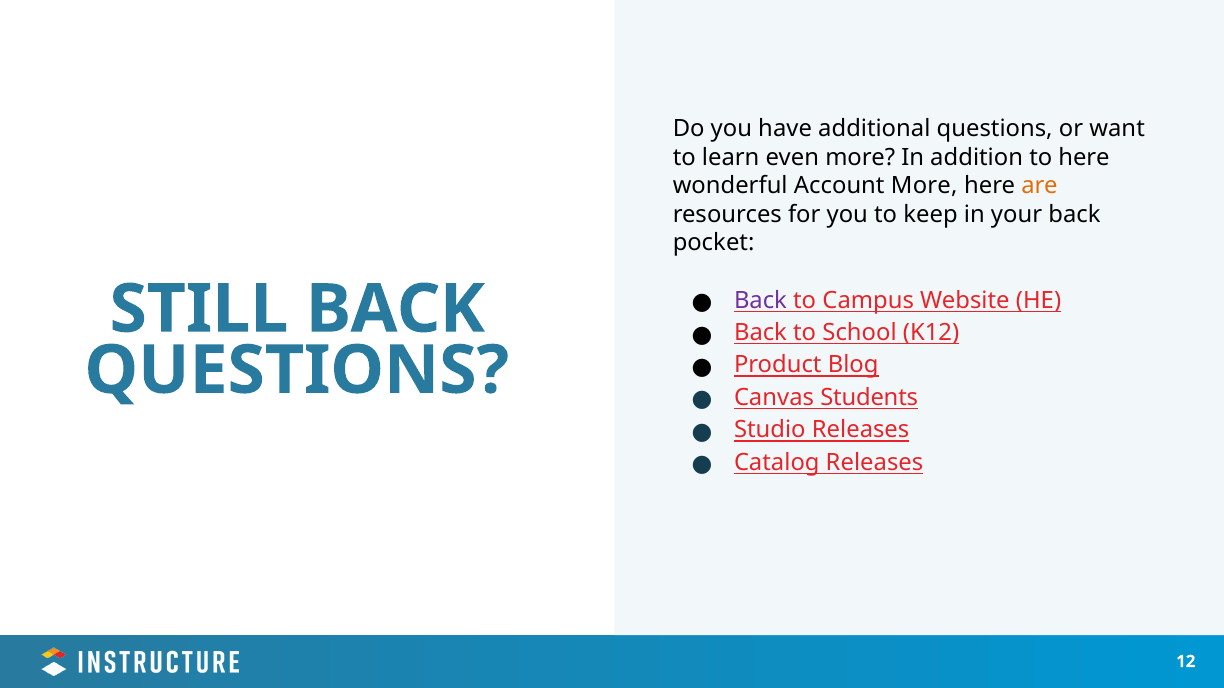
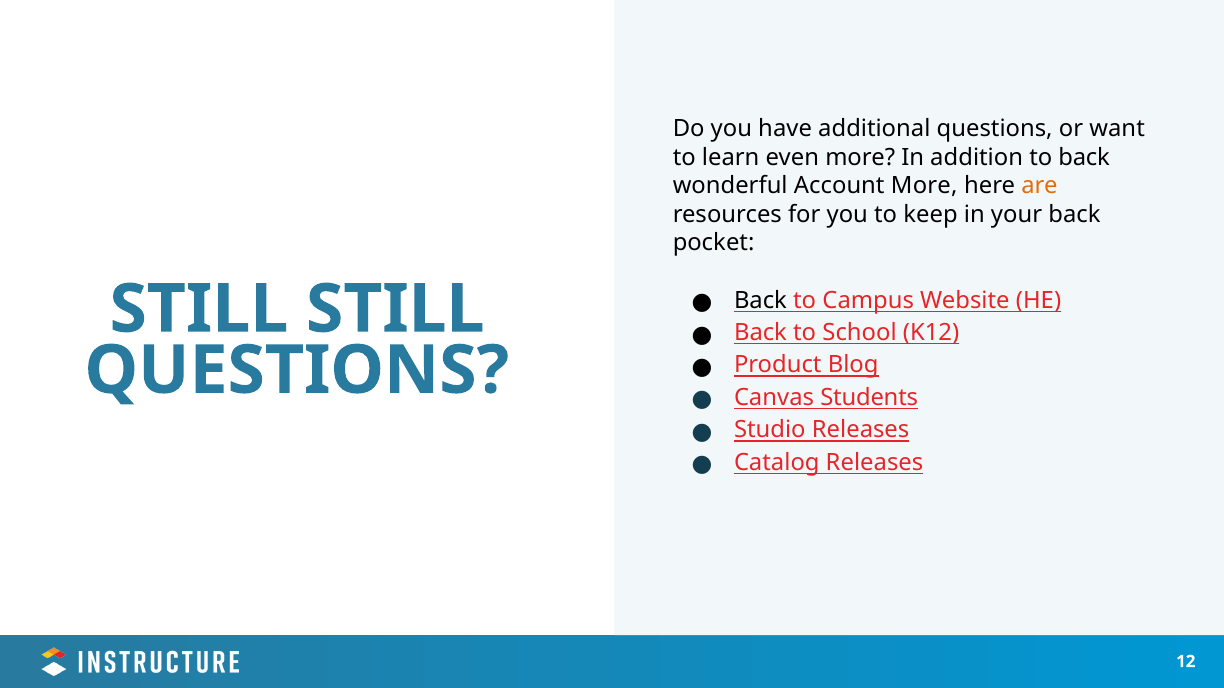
to here: here -> back
Back at (760, 300) colour: purple -> black
STILL BACK: BACK -> STILL
